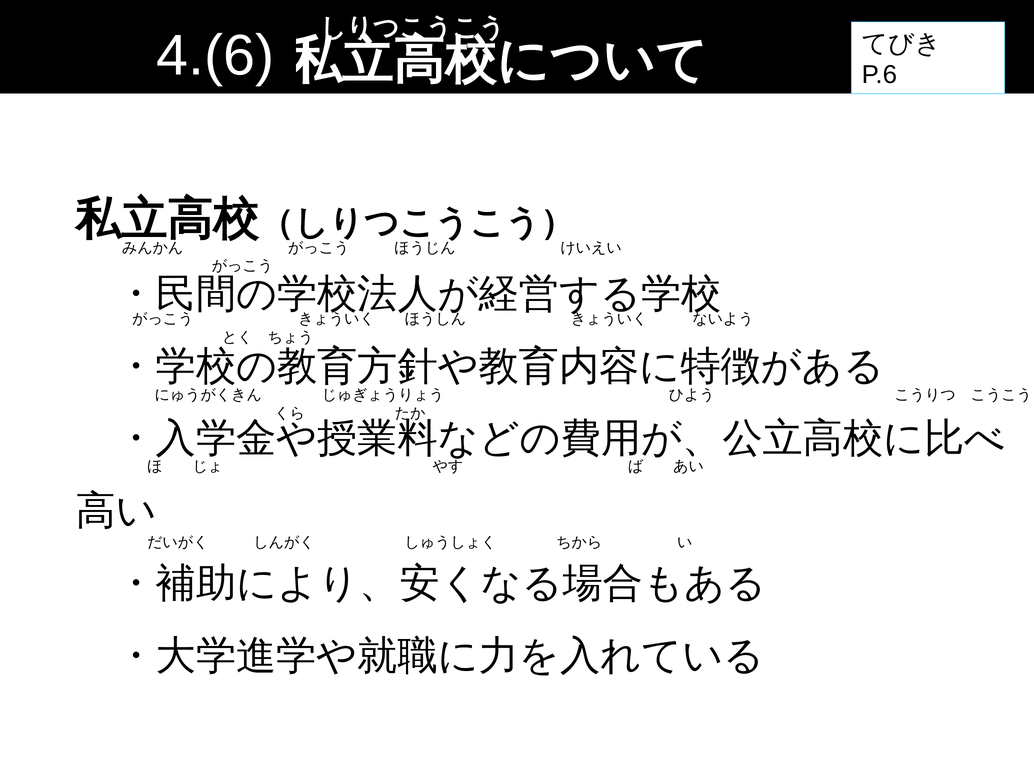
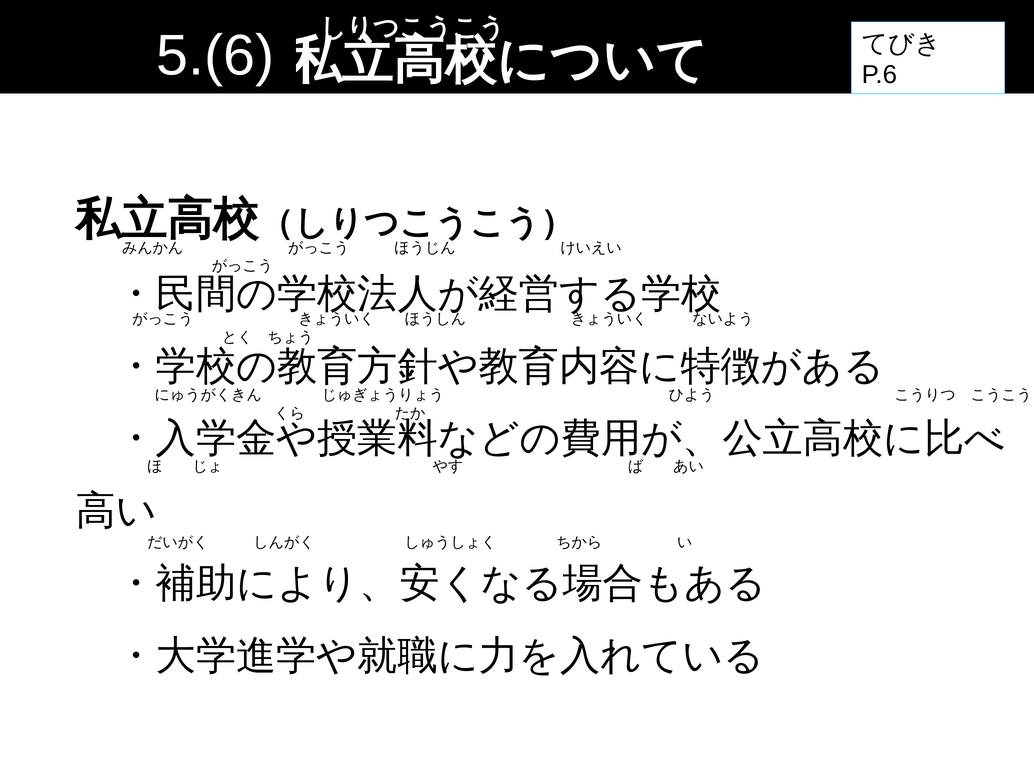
4.(6: 4.(6 -> 5.(6
